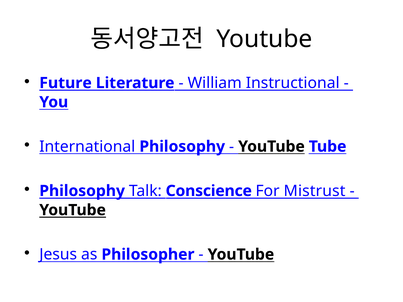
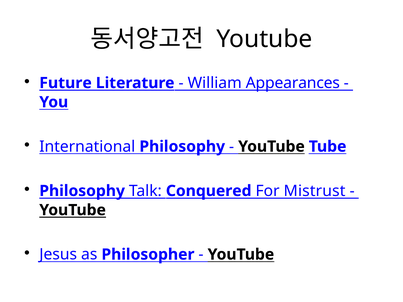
Instructional: Instructional -> Appearances
Conscience: Conscience -> Conquered
